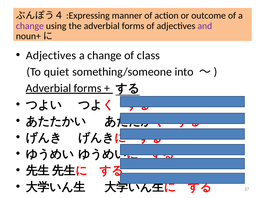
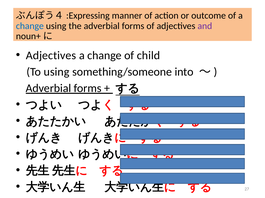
change at (30, 26) colour: purple -> blue
class: class -> child
To quiet: quiet -> using
